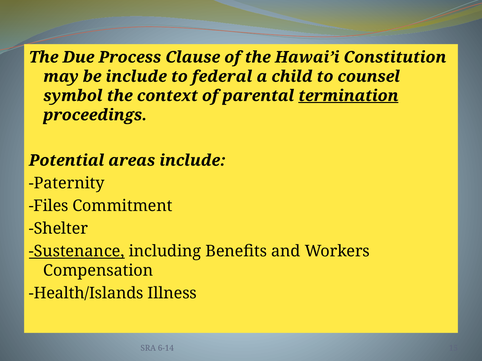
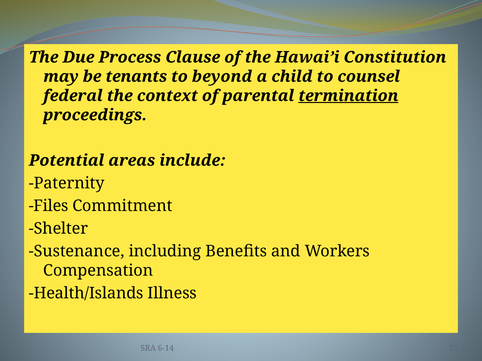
be include: include -> tenants
federal: federal -> beyond
symbol: symbol -> federal
Sustenance underline: present -> none
